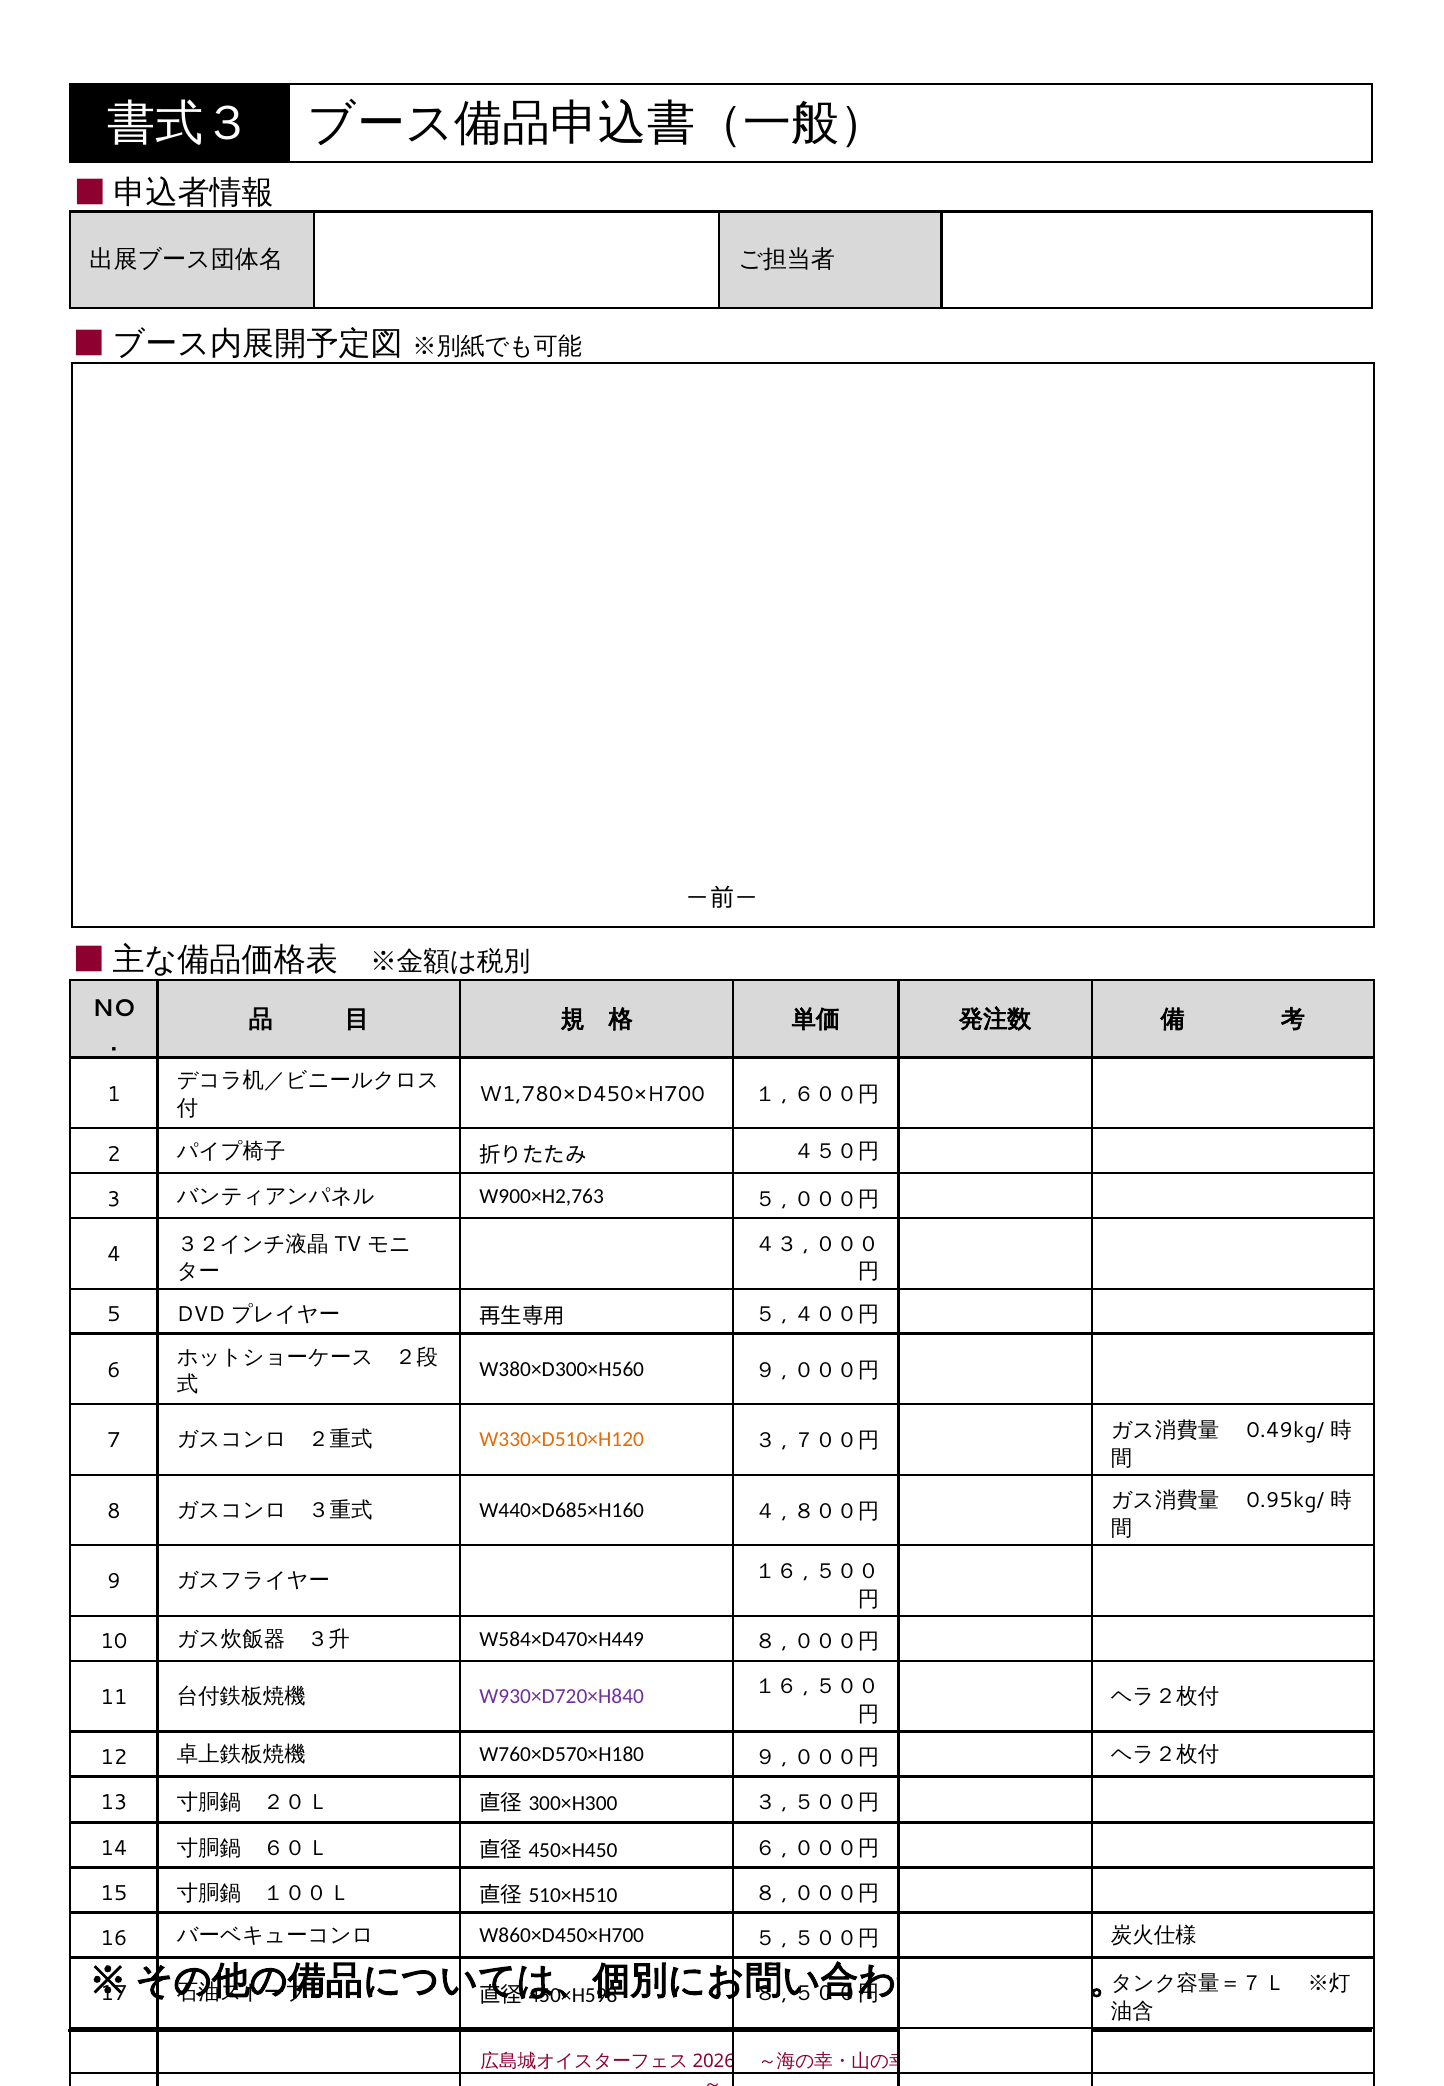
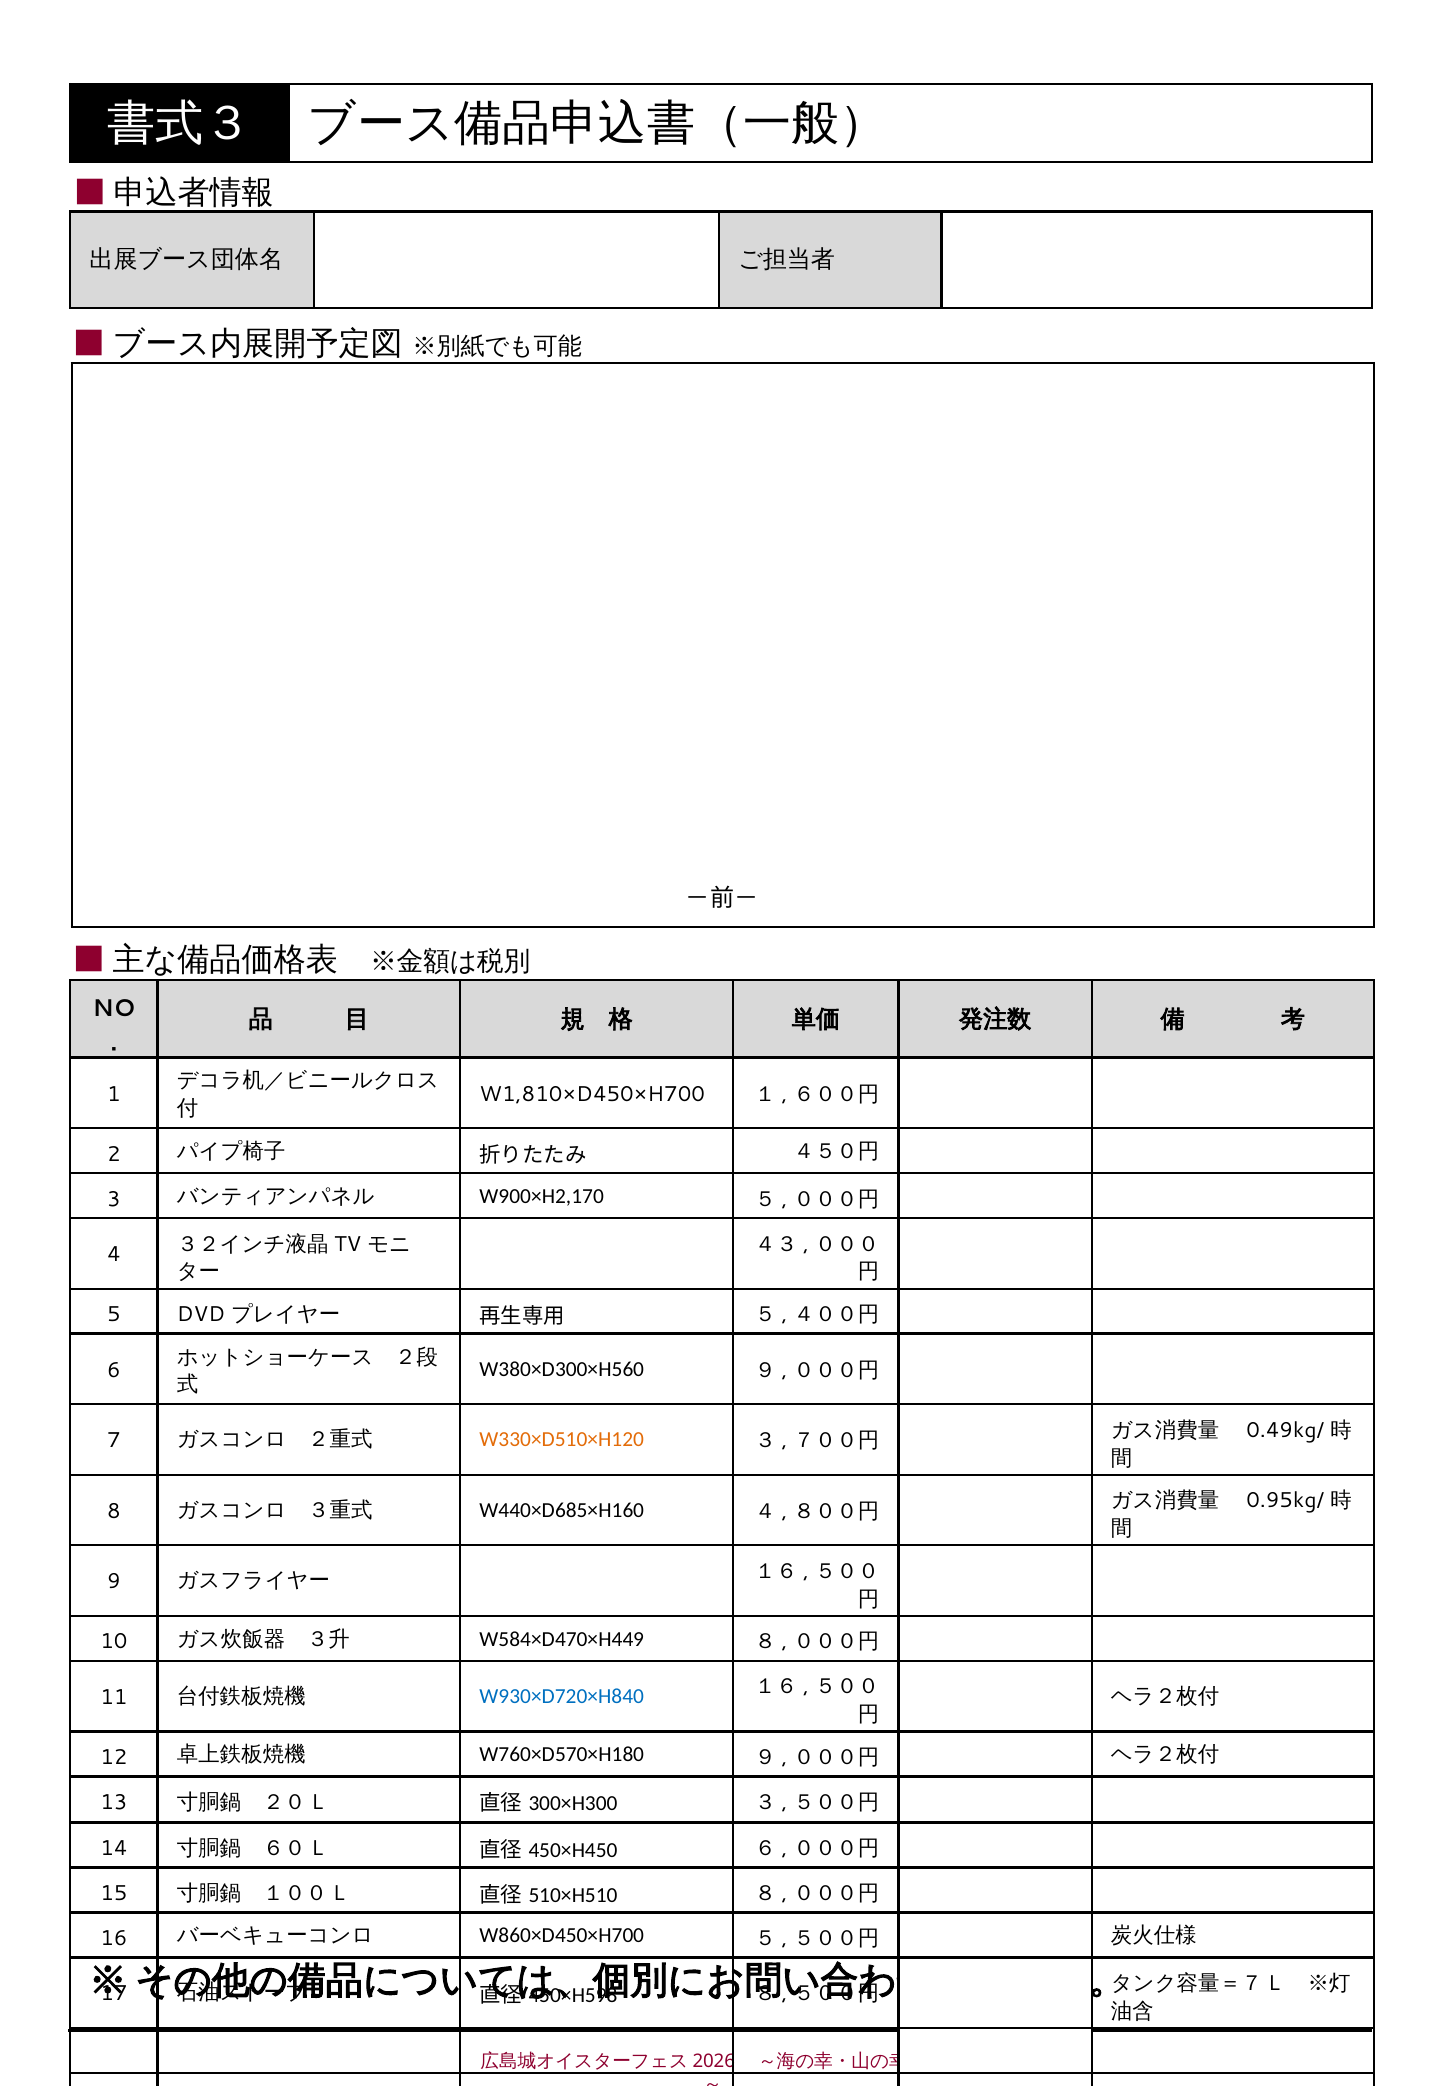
W1,780×D450×H700: W1,780×D450×H700 -> W1,810×D450×H700
W900×H2,763: W900×H2,763 -> W900×H2,170
W930×D720×H840 colour: purple -> blue
